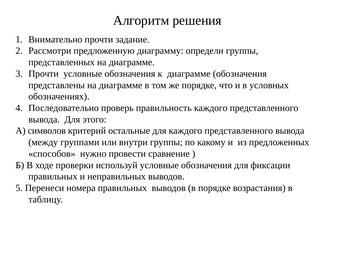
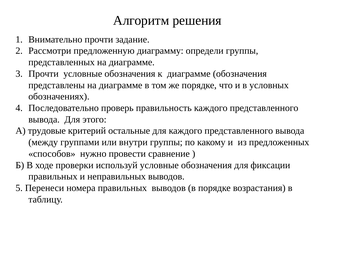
символов: символов -> трудовые
